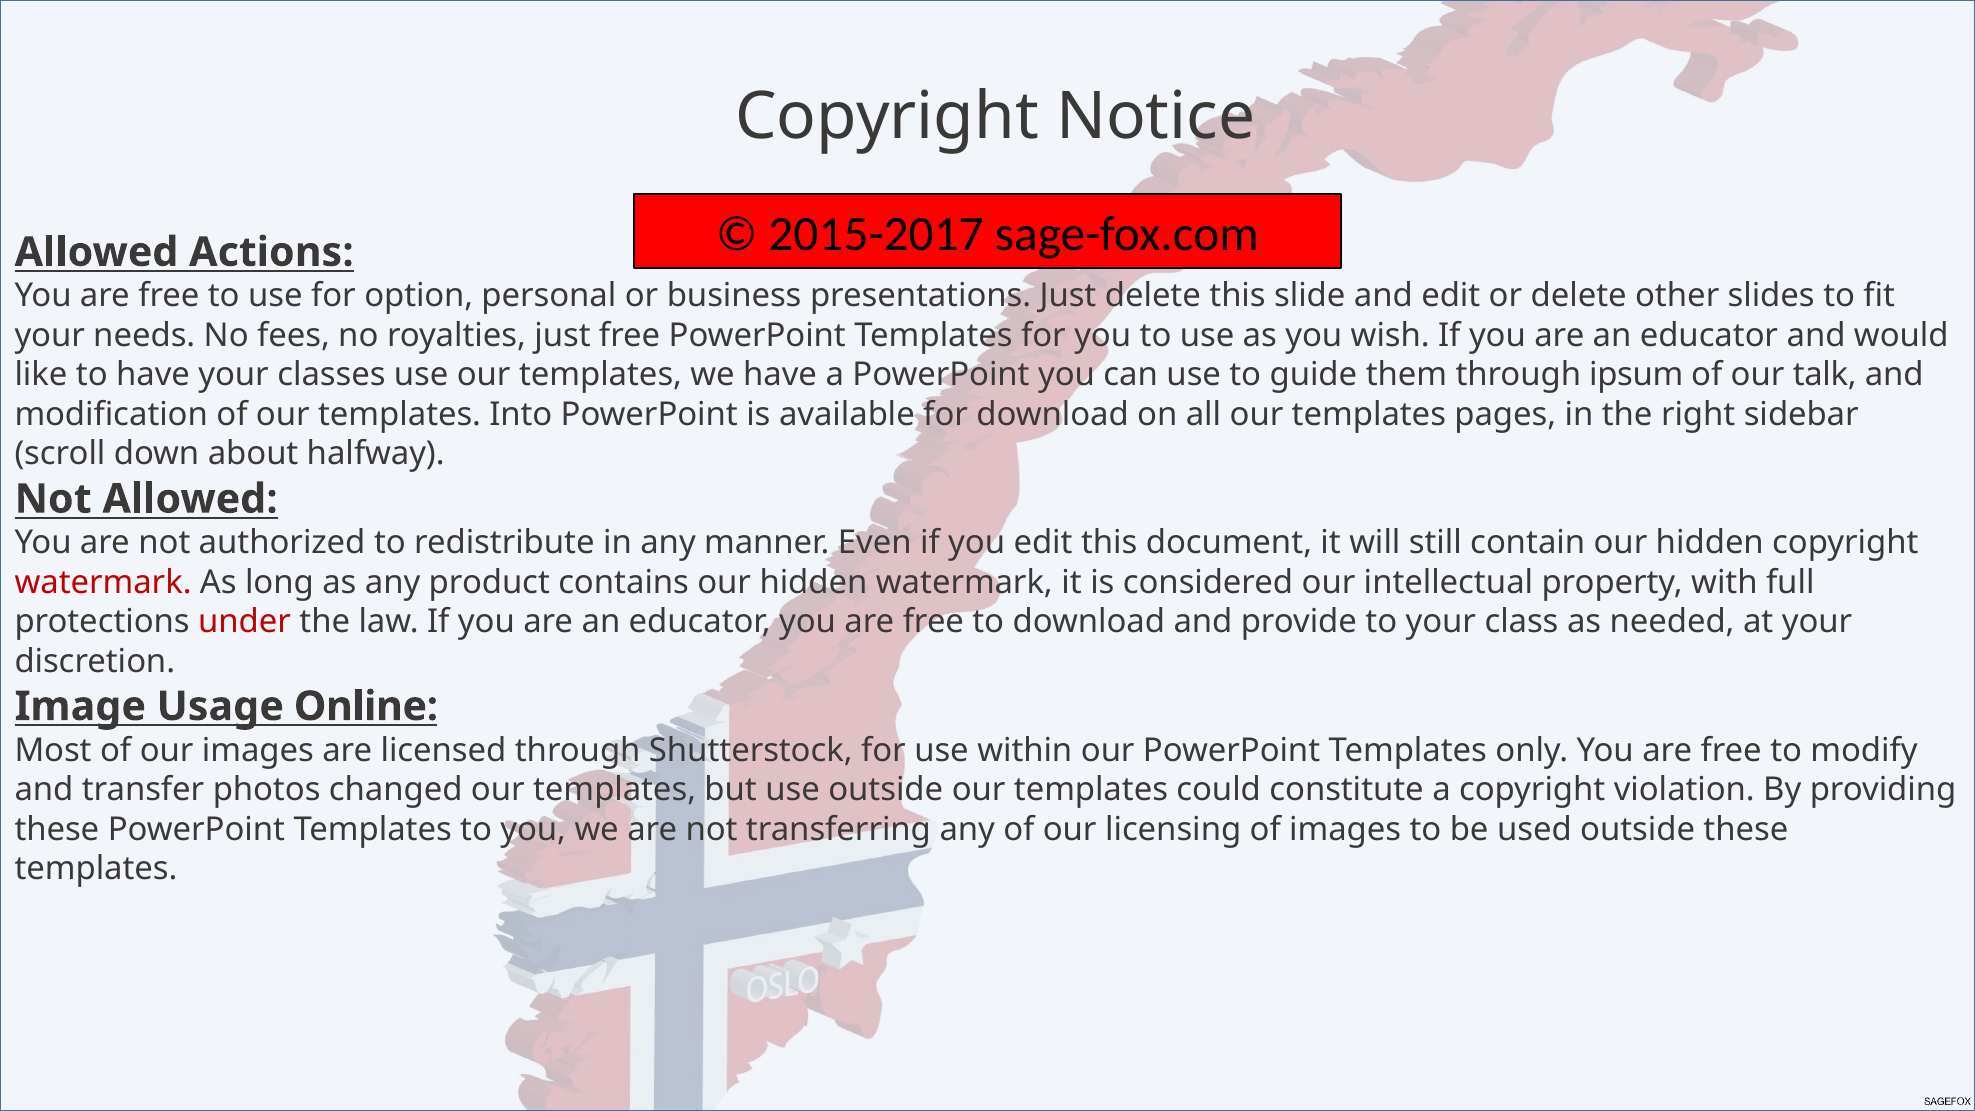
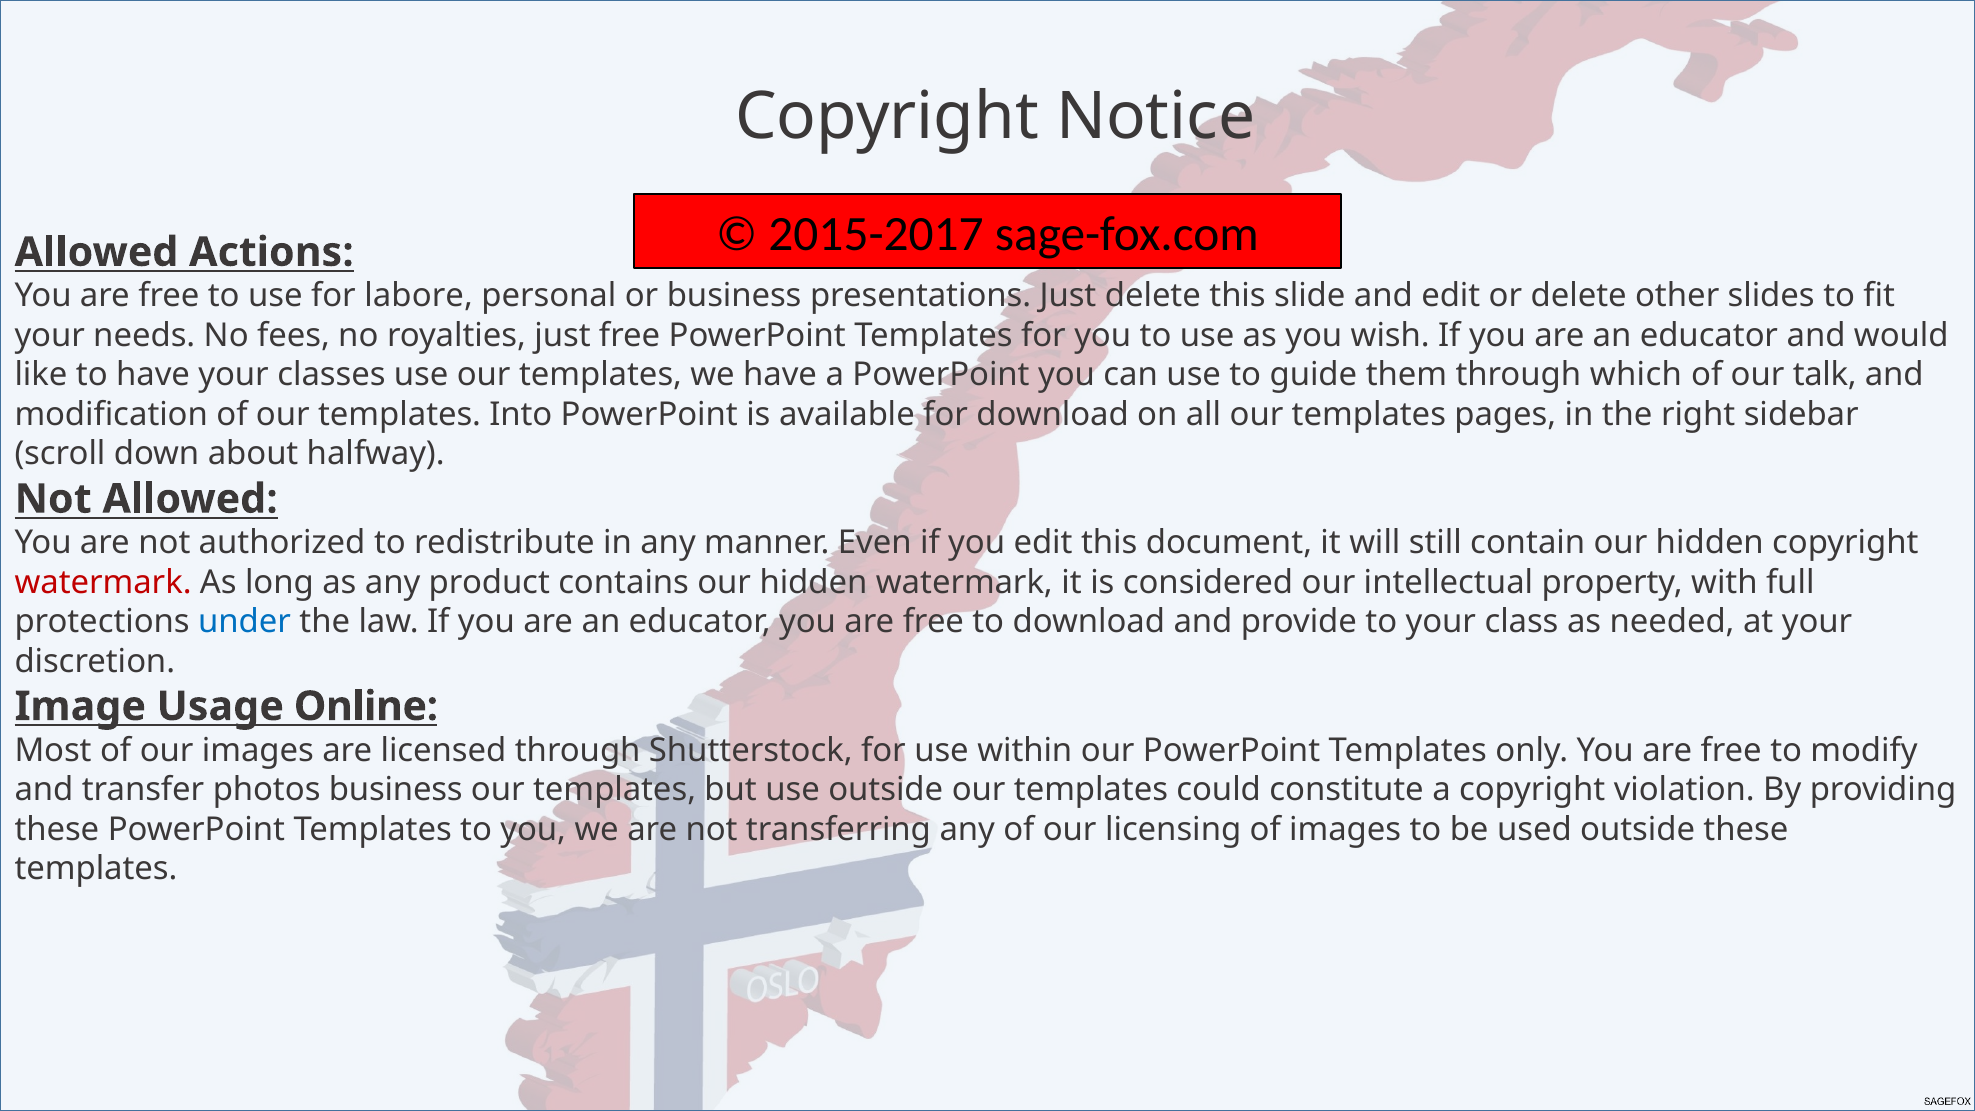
option: option -> labore
ipsum: ipsum -> which
under colour: red -> blue
photos changed: changed -> business
